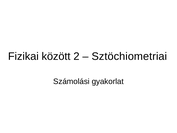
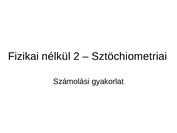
között: között -> nélkül
